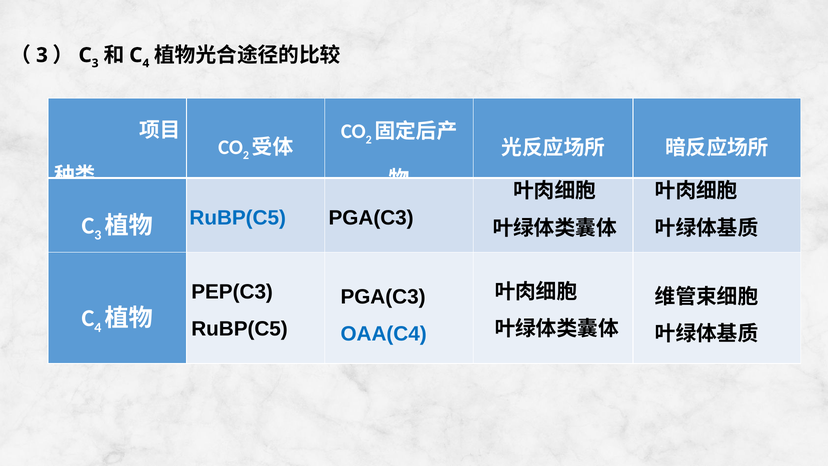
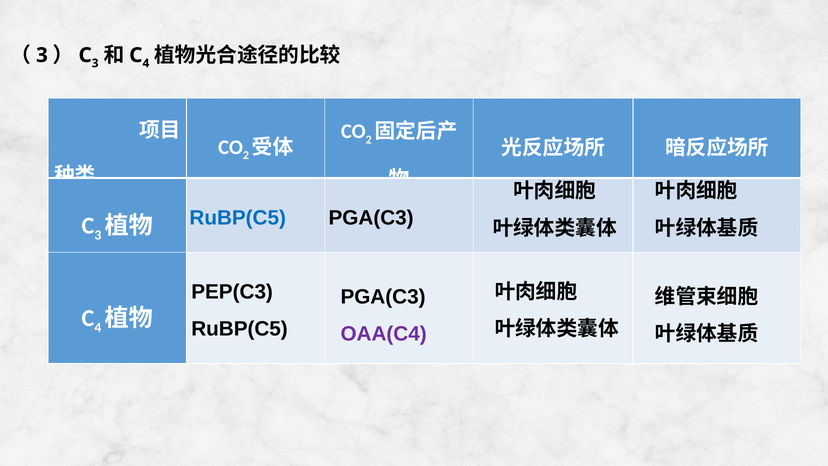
OAA(C4 colour: blue -> purple
